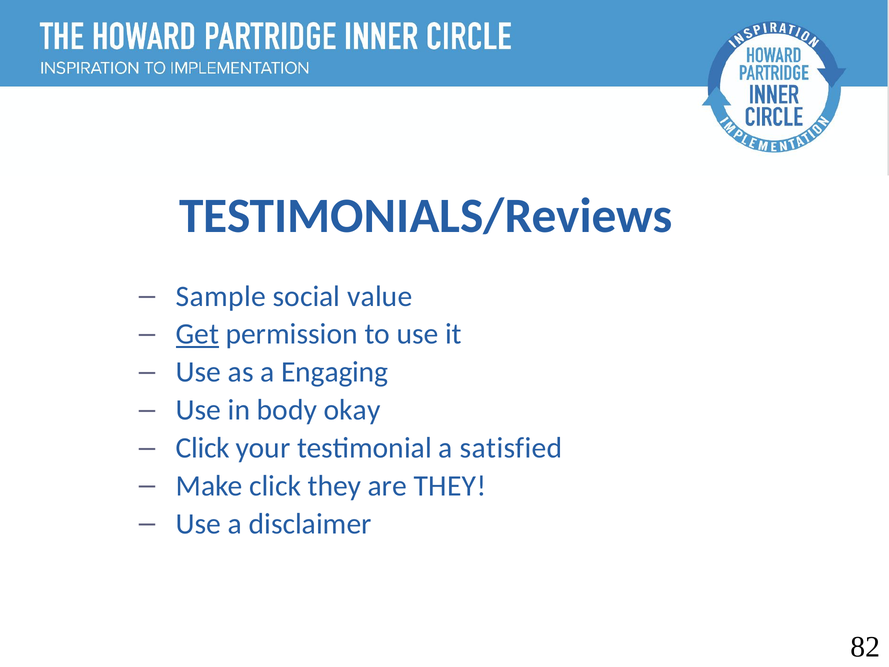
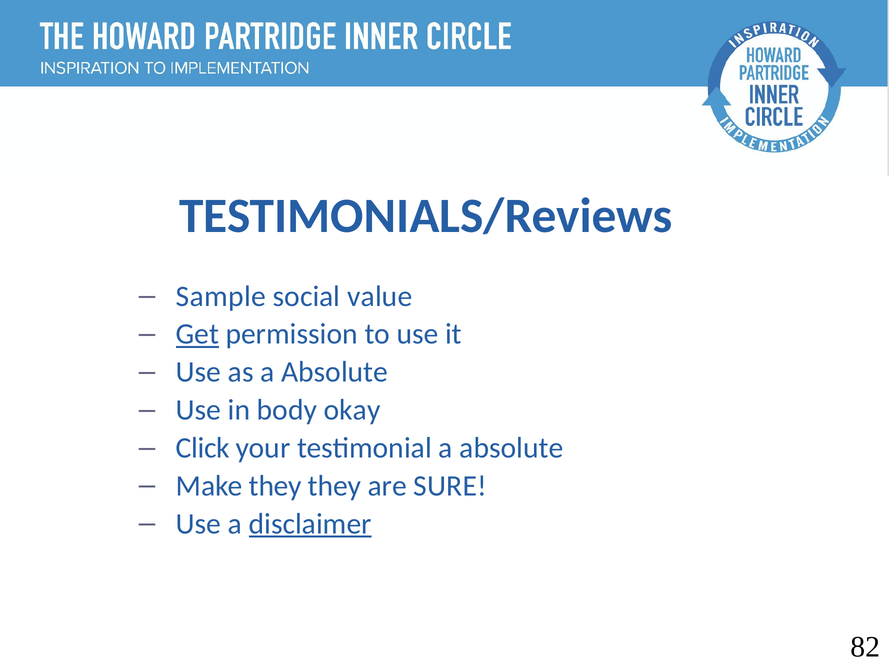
as a Engaging: Engaging -> Absolute
testimonial a satisfied: satisfied -> absolute
Make click: click -> they
are THEY: THEY -> SURE
disclaimer underline: none -> present
